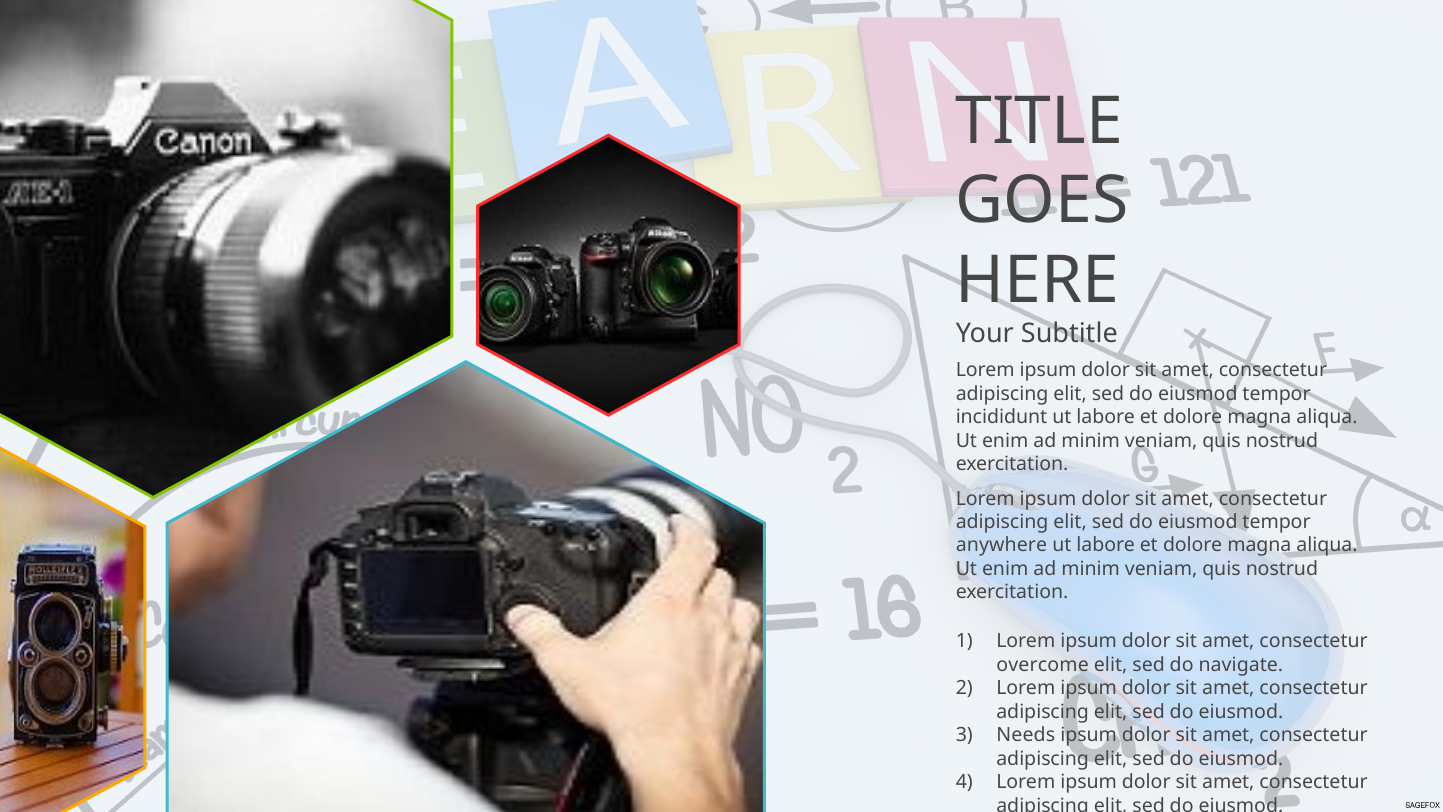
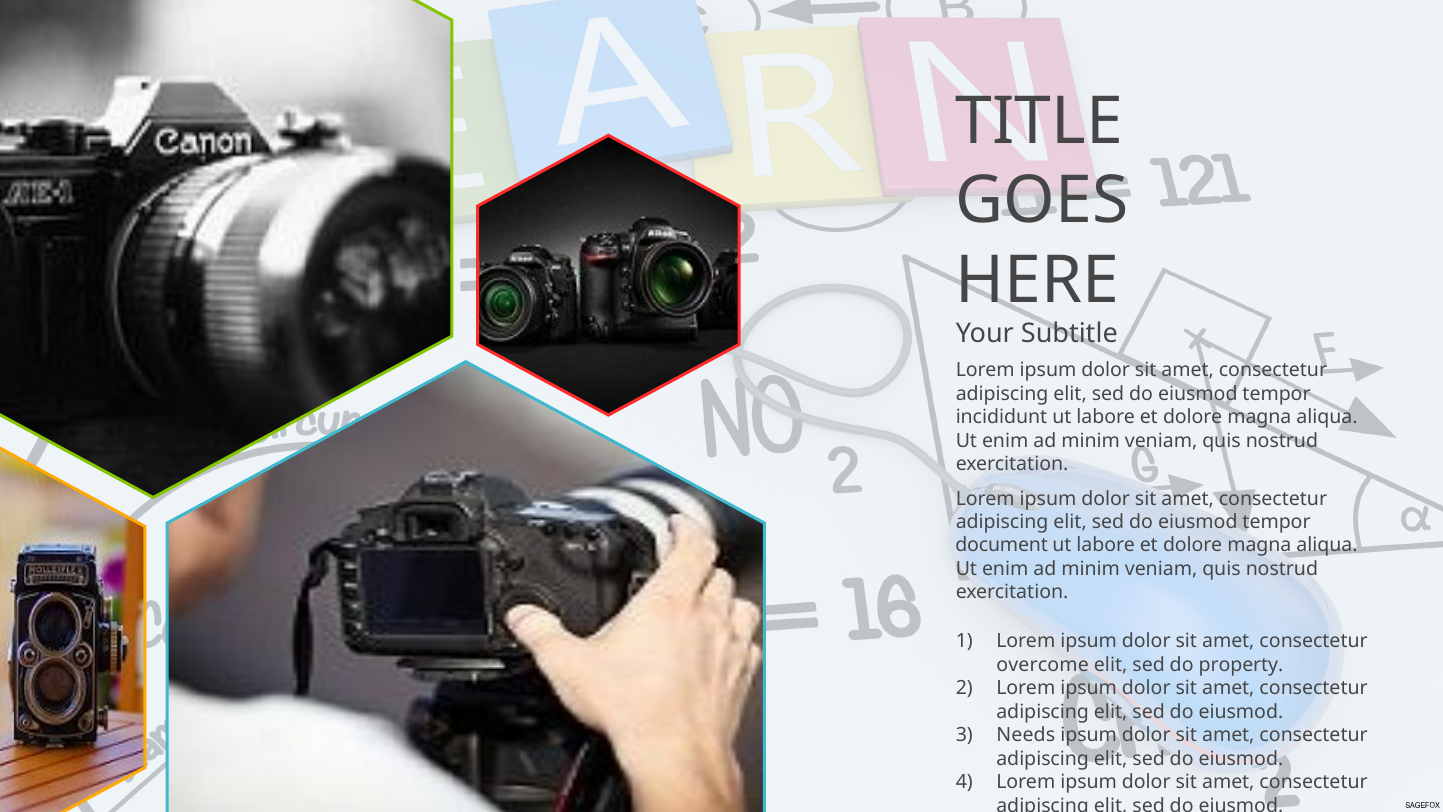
anywhere: anywhere -> document
navigate: navigate -> property
